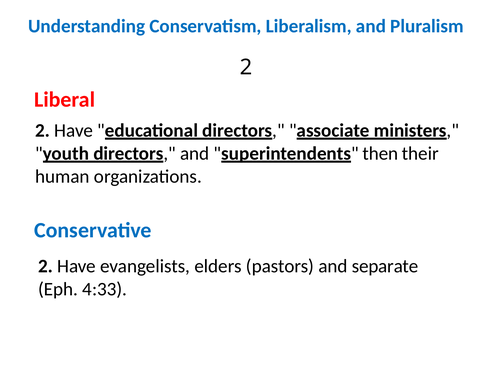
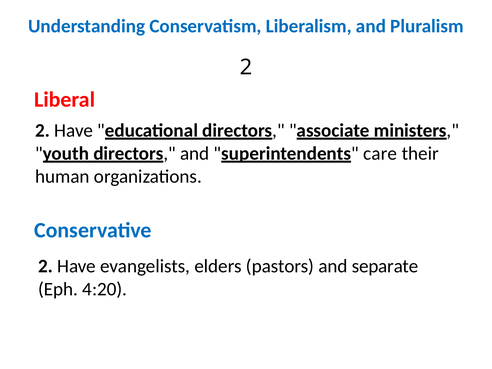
then: then -> care
4:33: 4:33 -> 4:20
